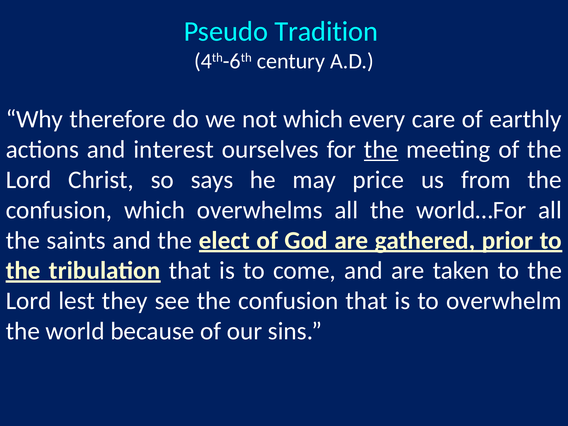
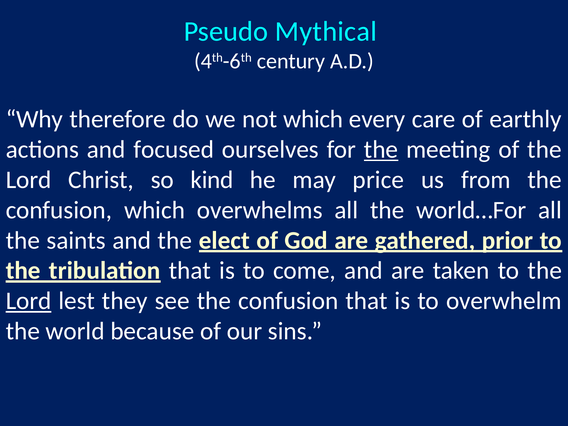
Tradition: Tradition -> Mythical
interest: interest -> focused
says: says -> kind
Lord at (29, 301) underline: none -> present
